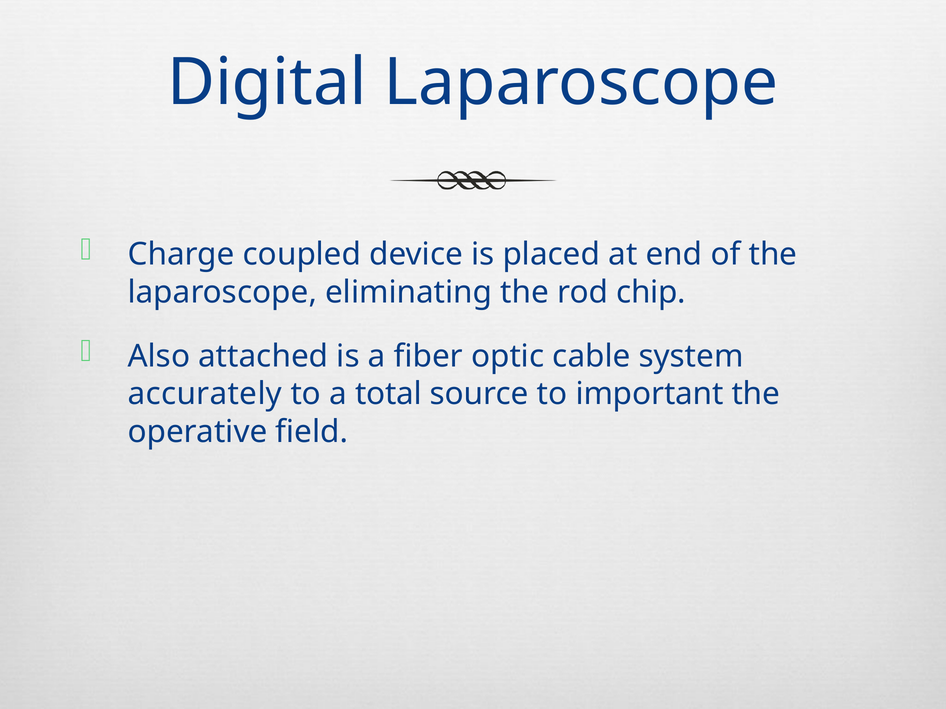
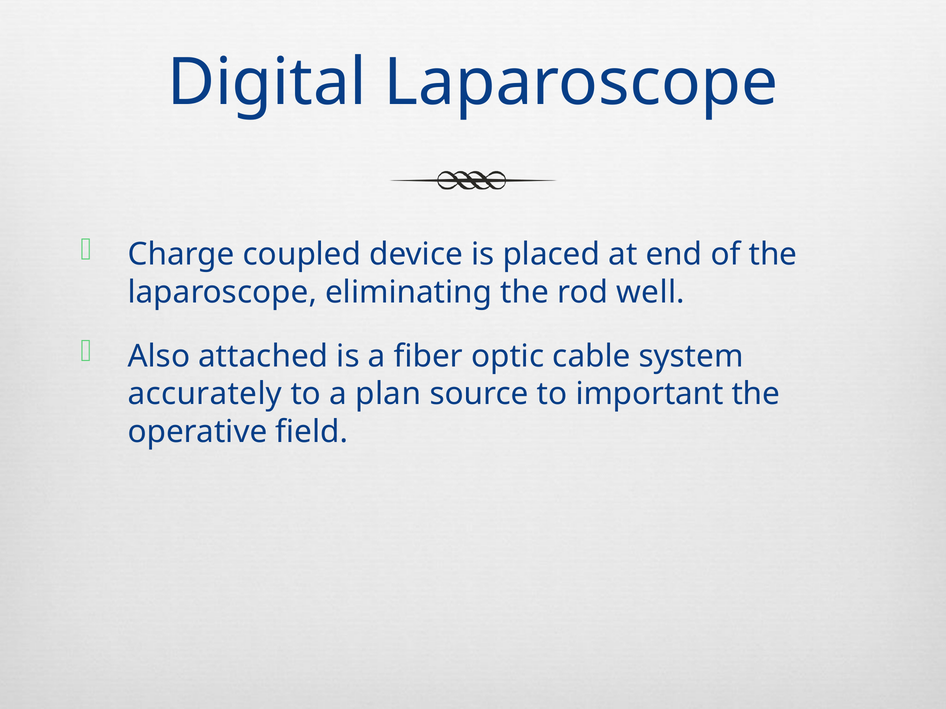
chip: chip -> well
total: total -> plan
